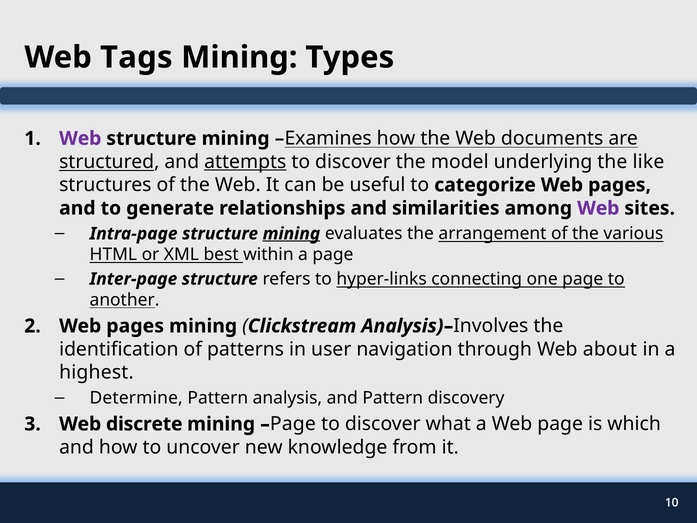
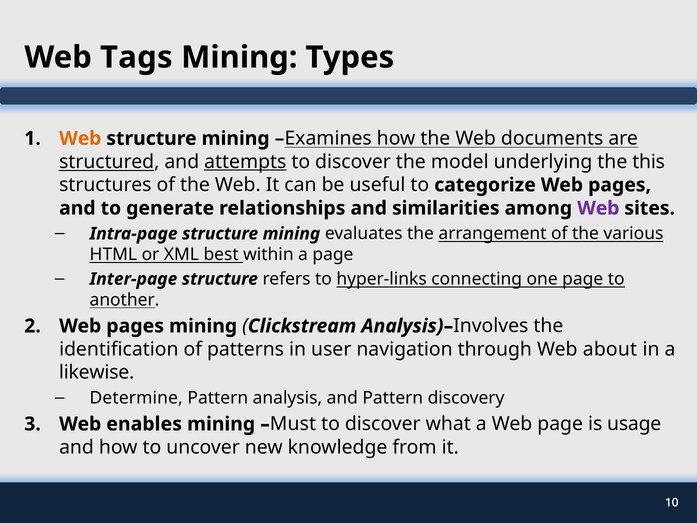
Web at (80, 138) colour: purple -> orange
like: like -> this
mining at (291, 234) underline: present -> none
highest: highest -> likewise
discrete: discrete -> enables
Page at (293, 424): Page -> Must
which: which -> usage
